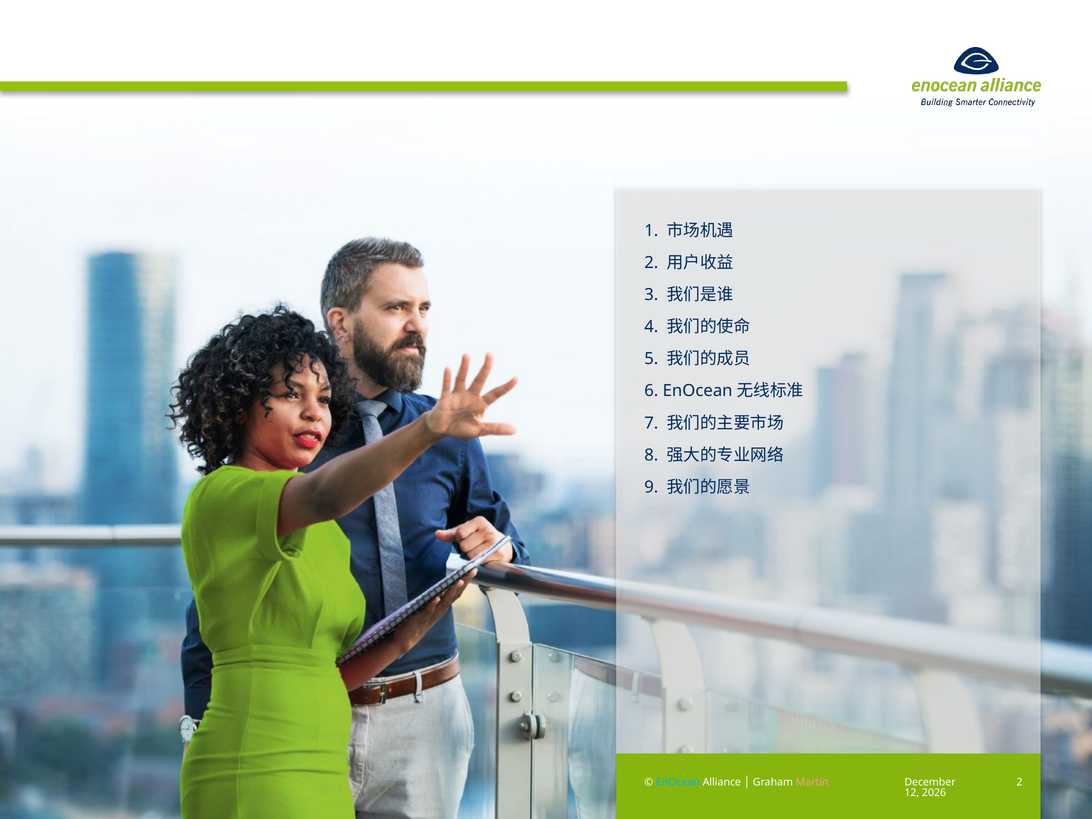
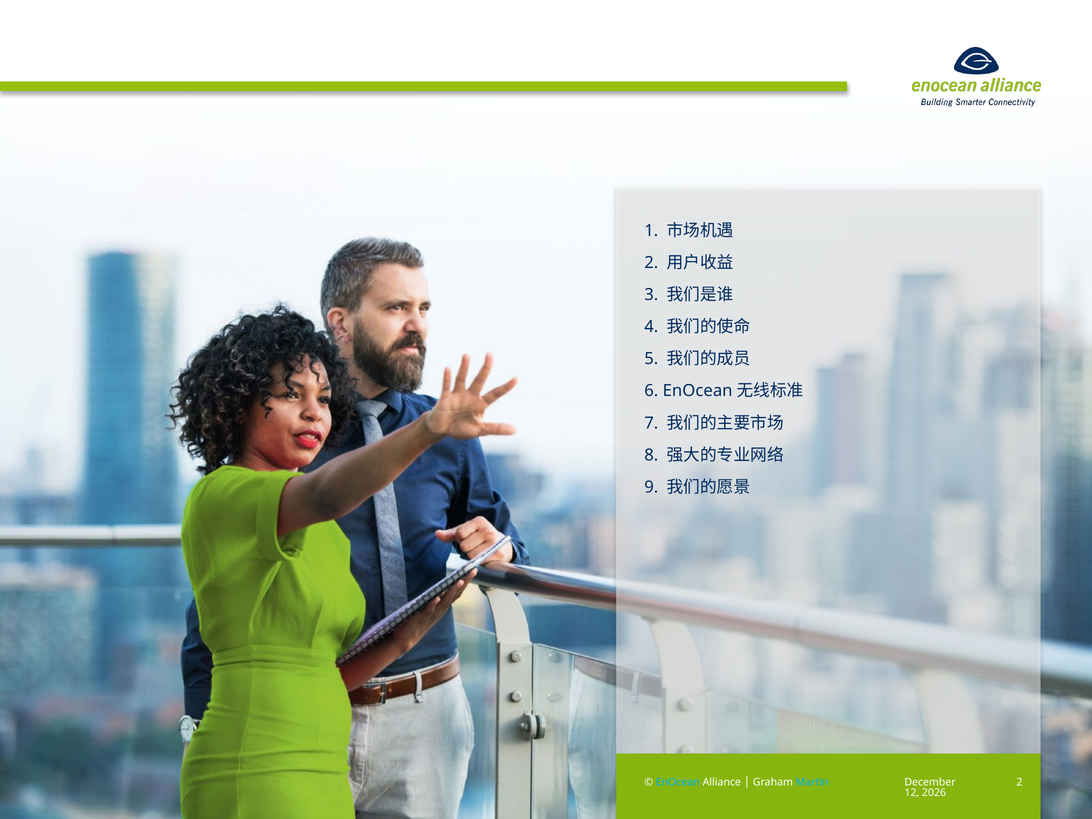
Martin colour: pink -> light blue
